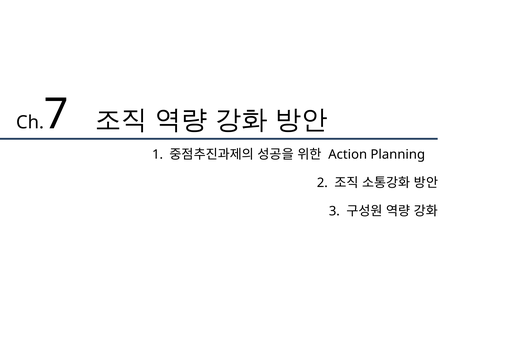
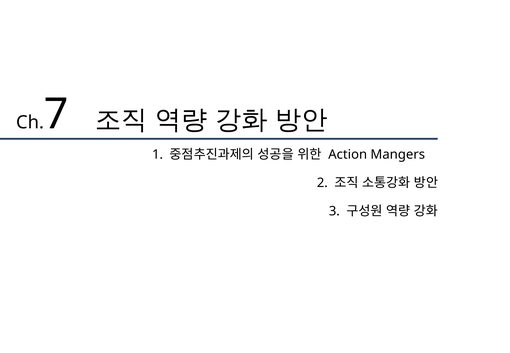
Planning: Planning -> Mangers
